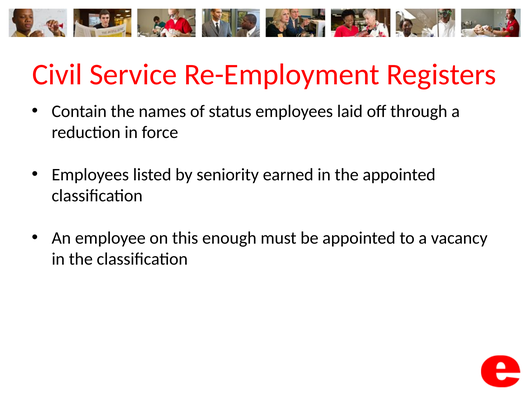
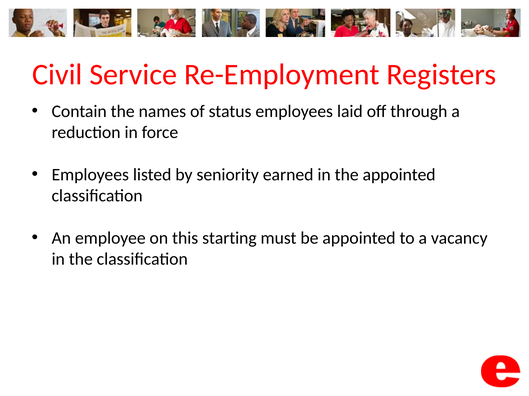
enough: enough -> starting
